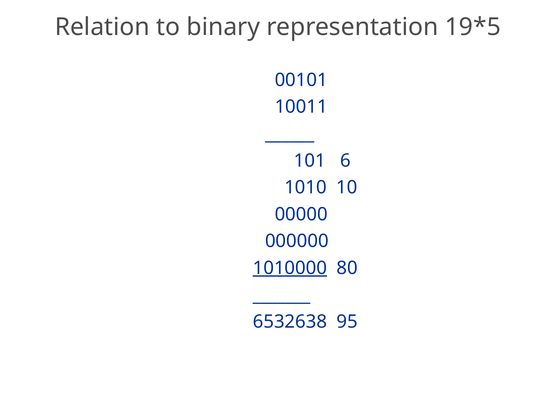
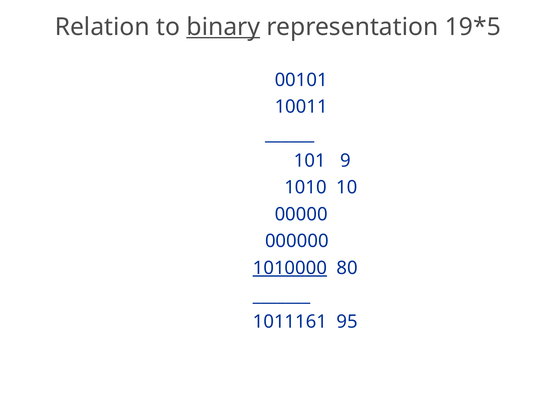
binary underline: none -> present
6: 6 -> 9
6532638: 6532638 -> 1011161
